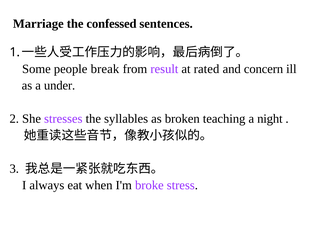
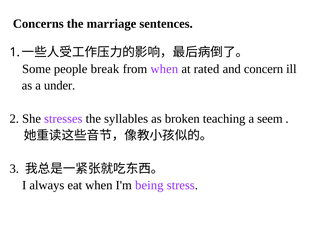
Marriage: Marriage -> Concerns
confessed: confessed -> marriage
from result: result -> when
night: night -> seem
broke: broke -> being
